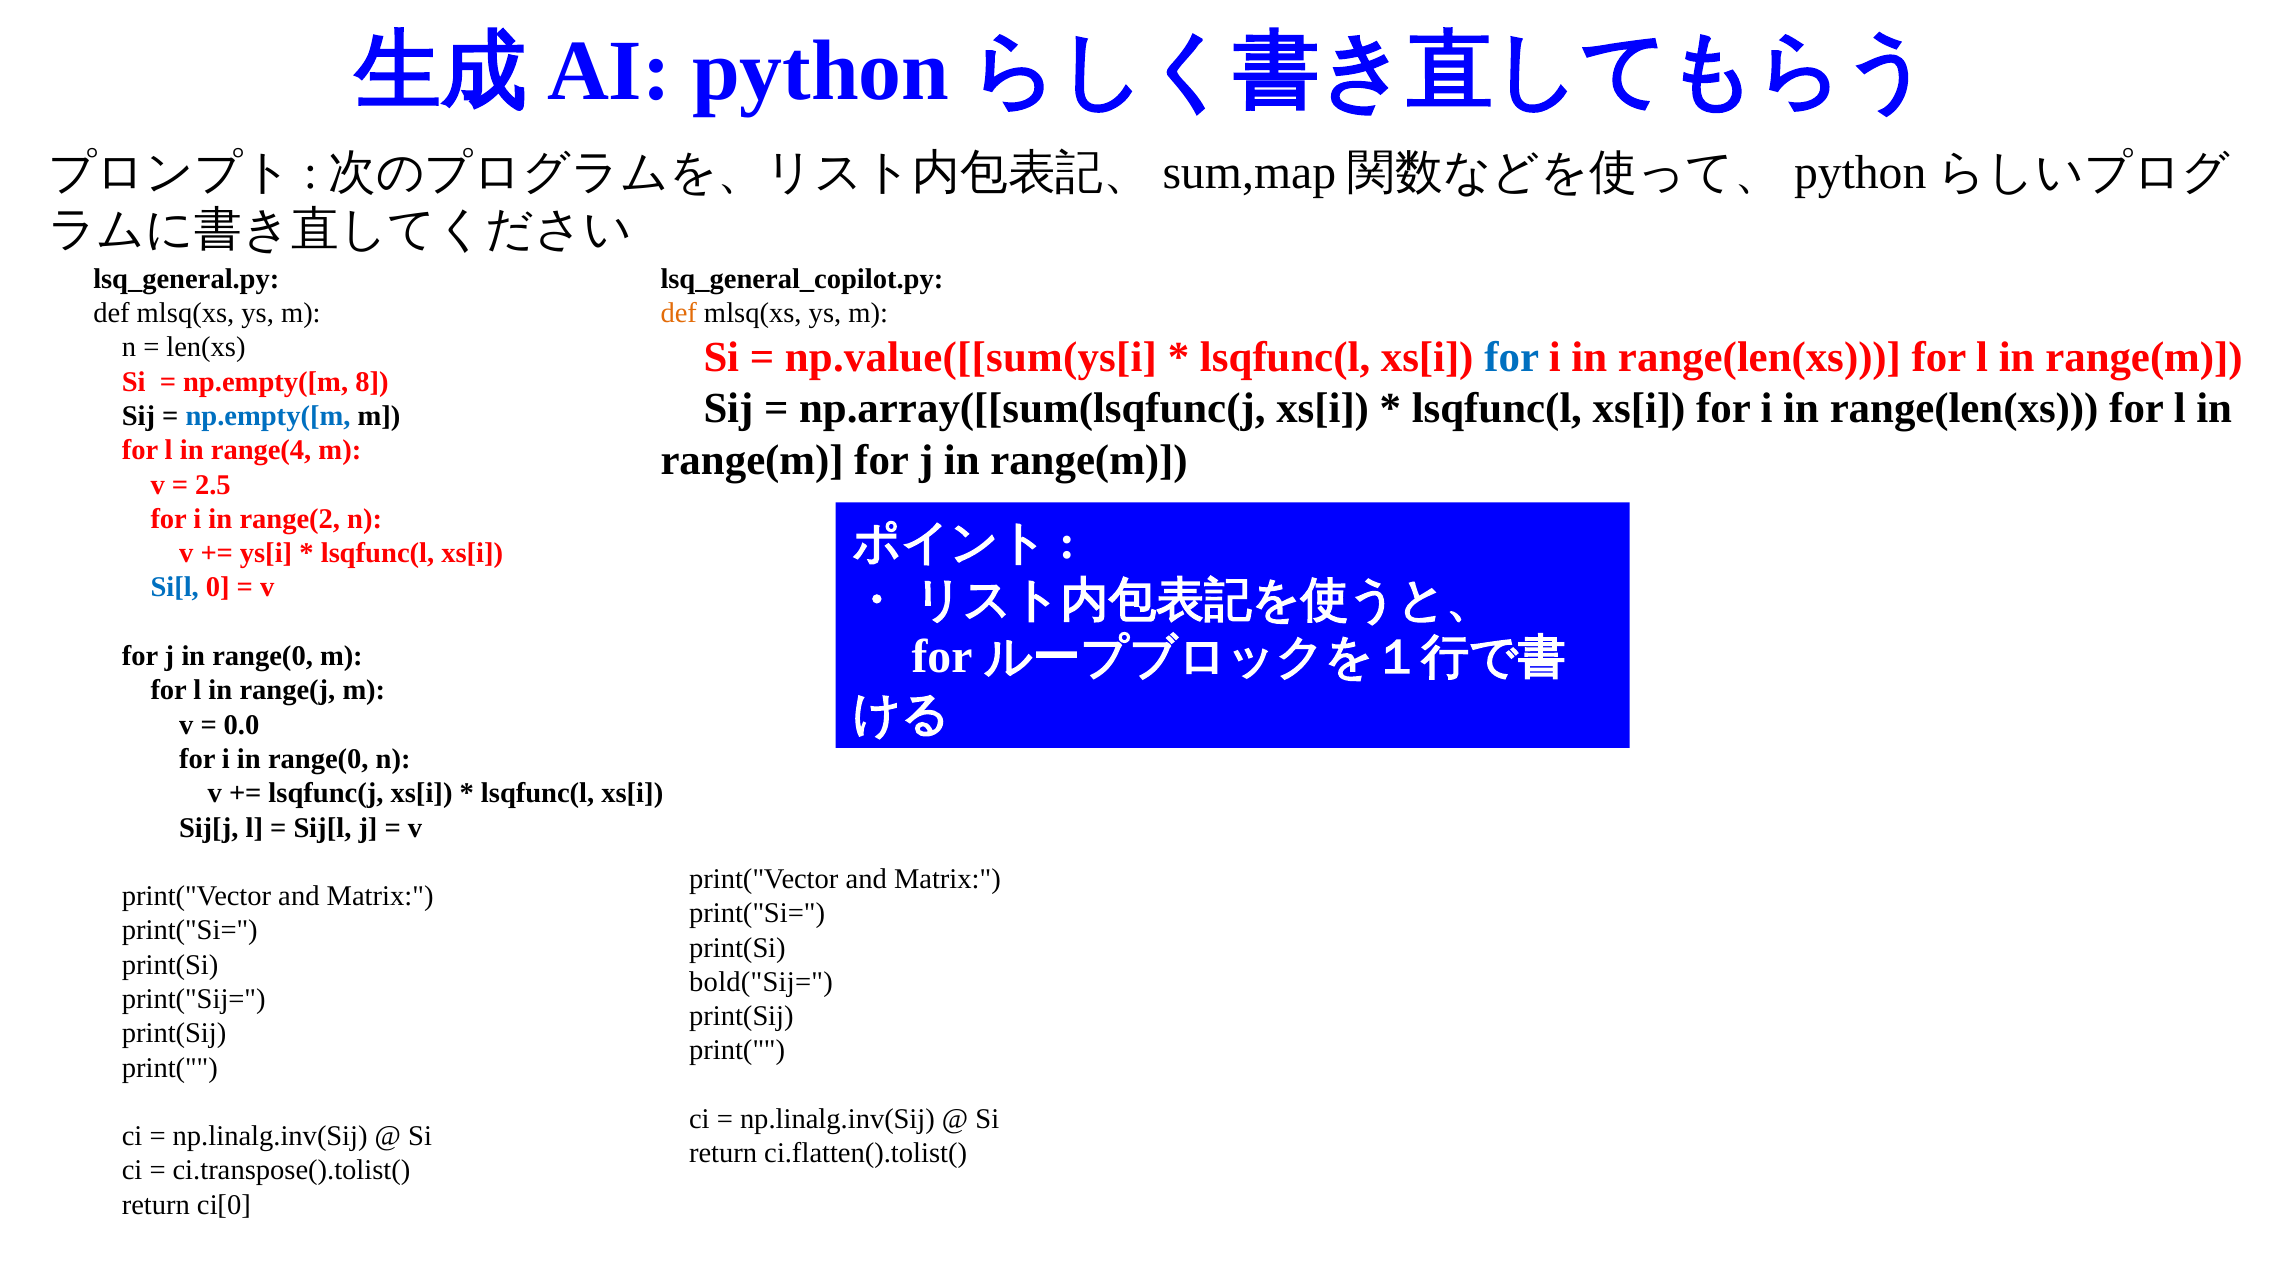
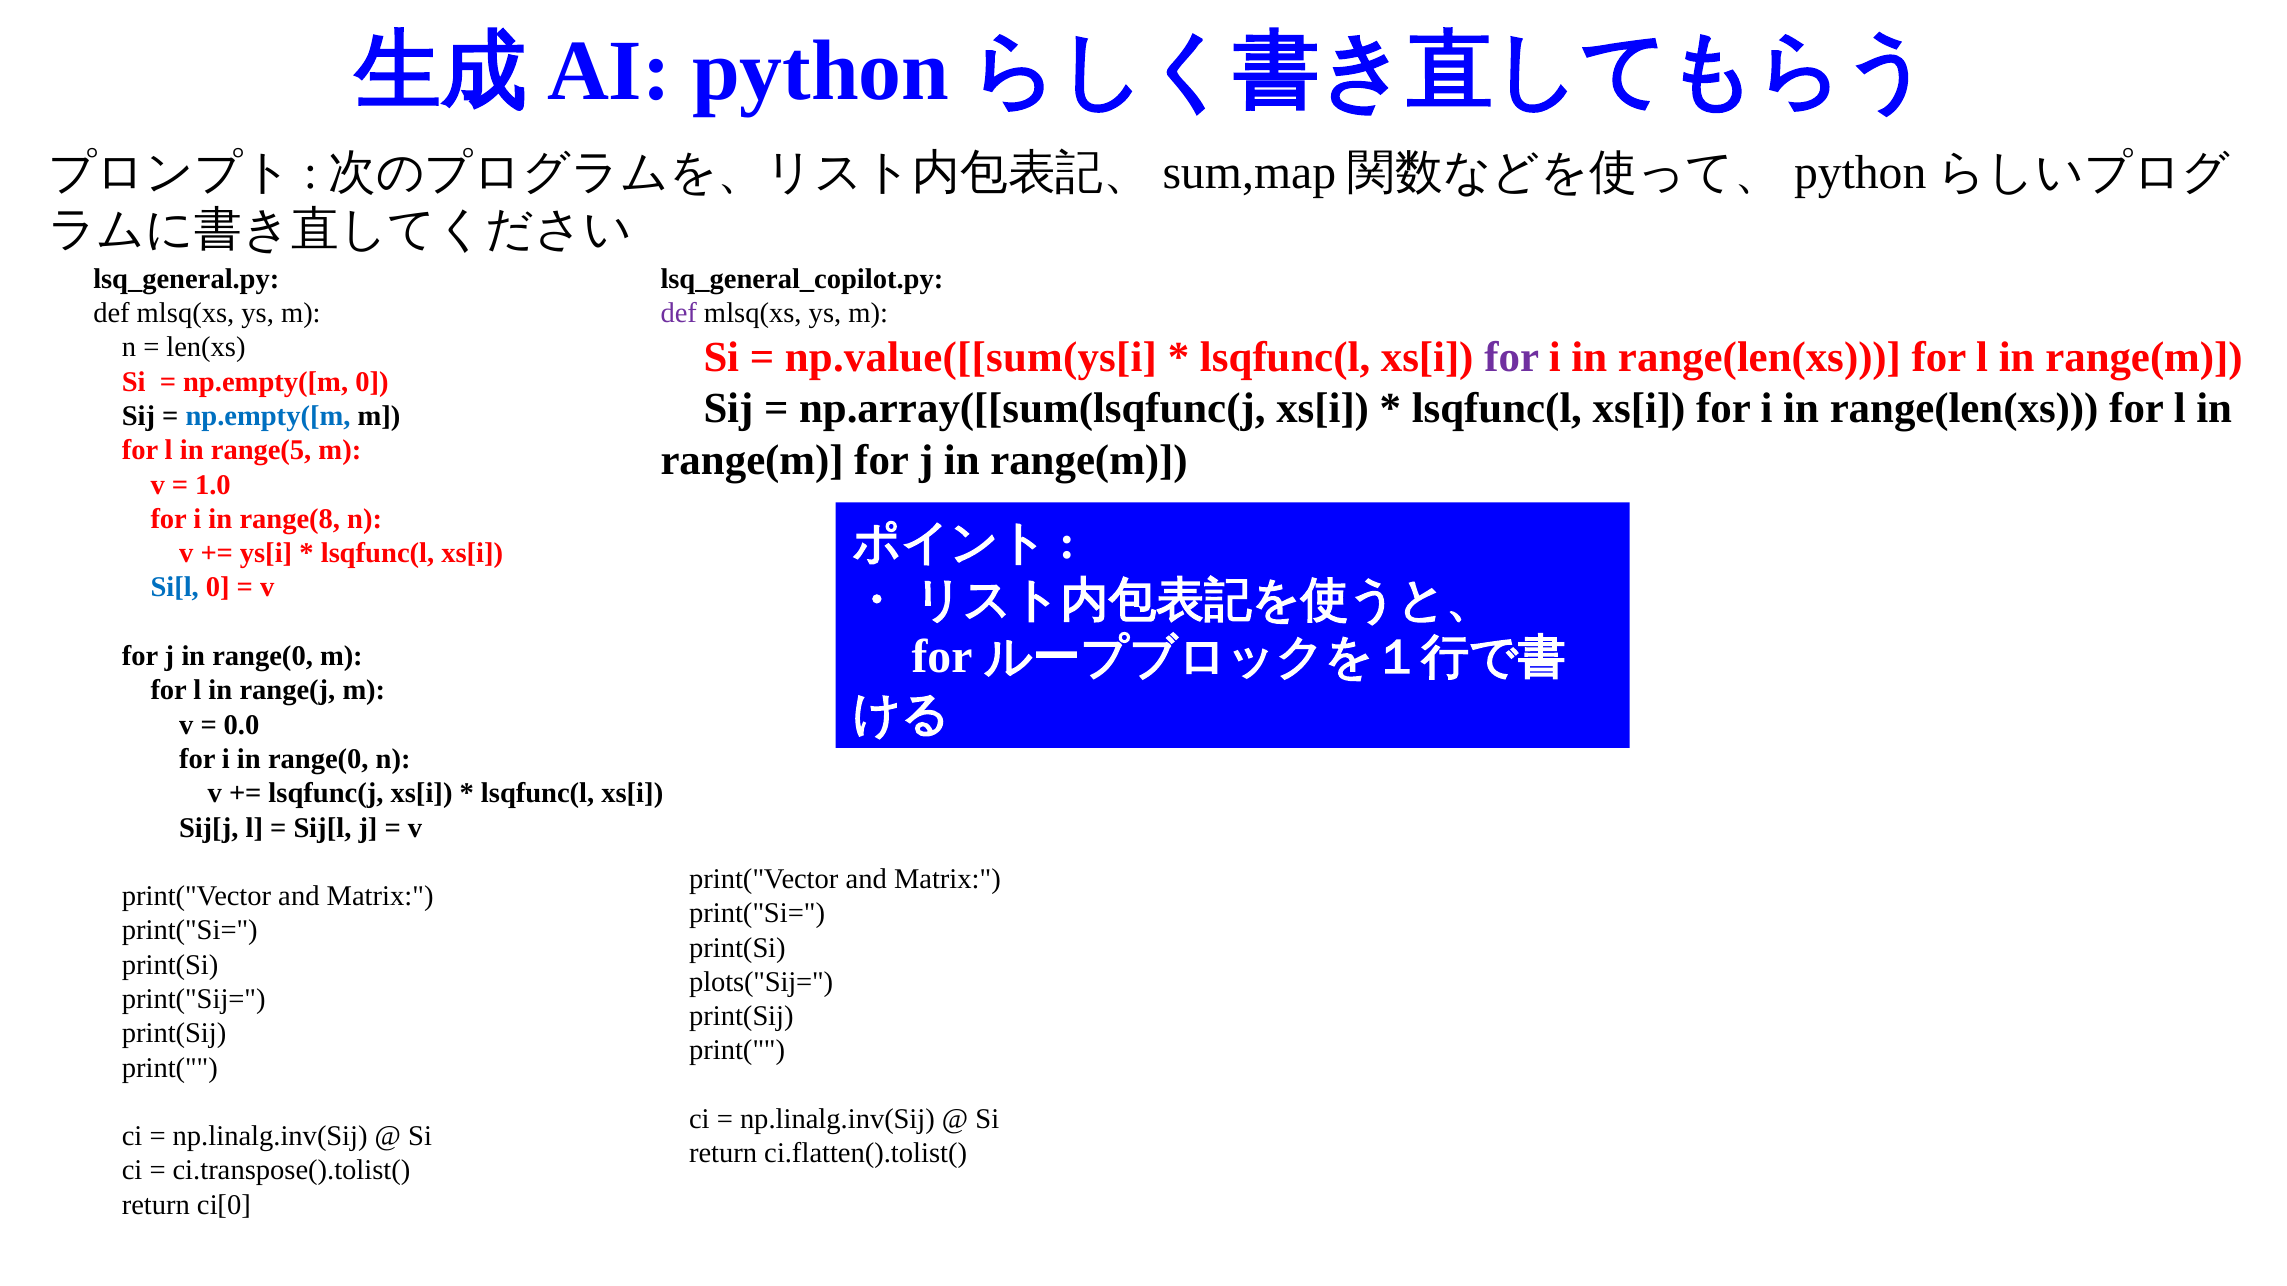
def at (679, 313) colour: orange -> purple
for at (1512, 357) colour: blue -> purple
np.empty([m 8: 8 -> 0
range(4: range(4 -> range(5
2.5: 2.5 -> 1.0
range(2: range(2 -> range(8
bold("Sij=: bold("Sij= -> plots("Sij=
